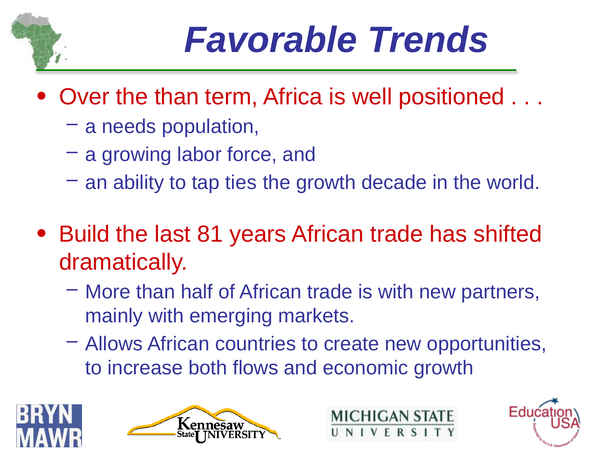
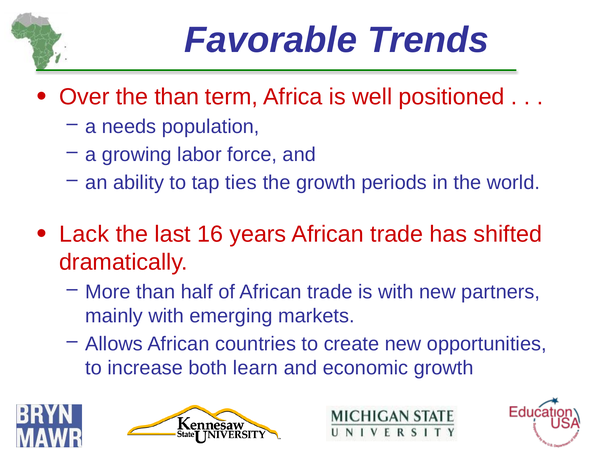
decade: decade -> periods
Build: Build -> Lack
81: 81 -> 16
flows: flows -> learn
